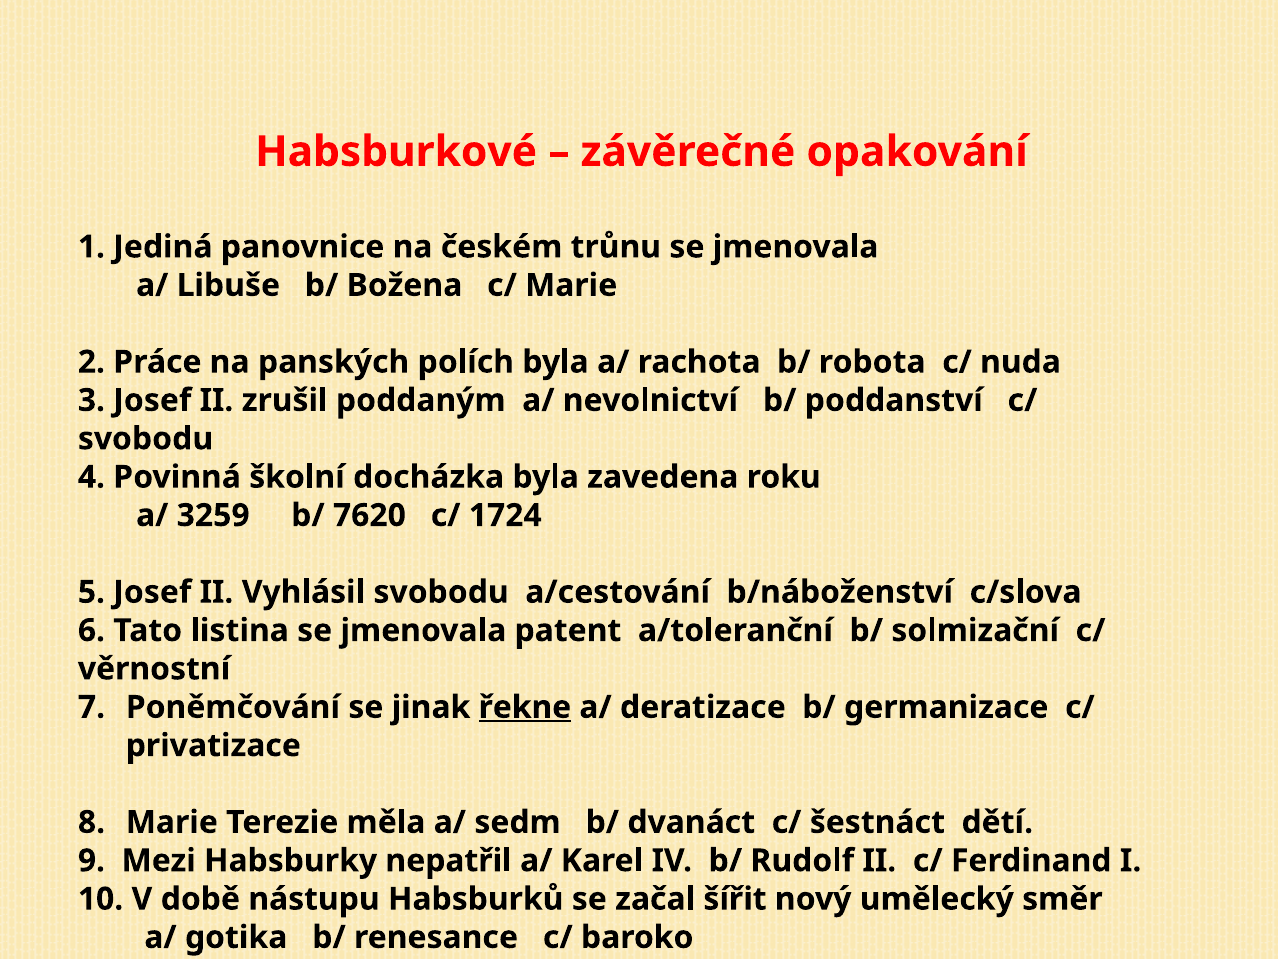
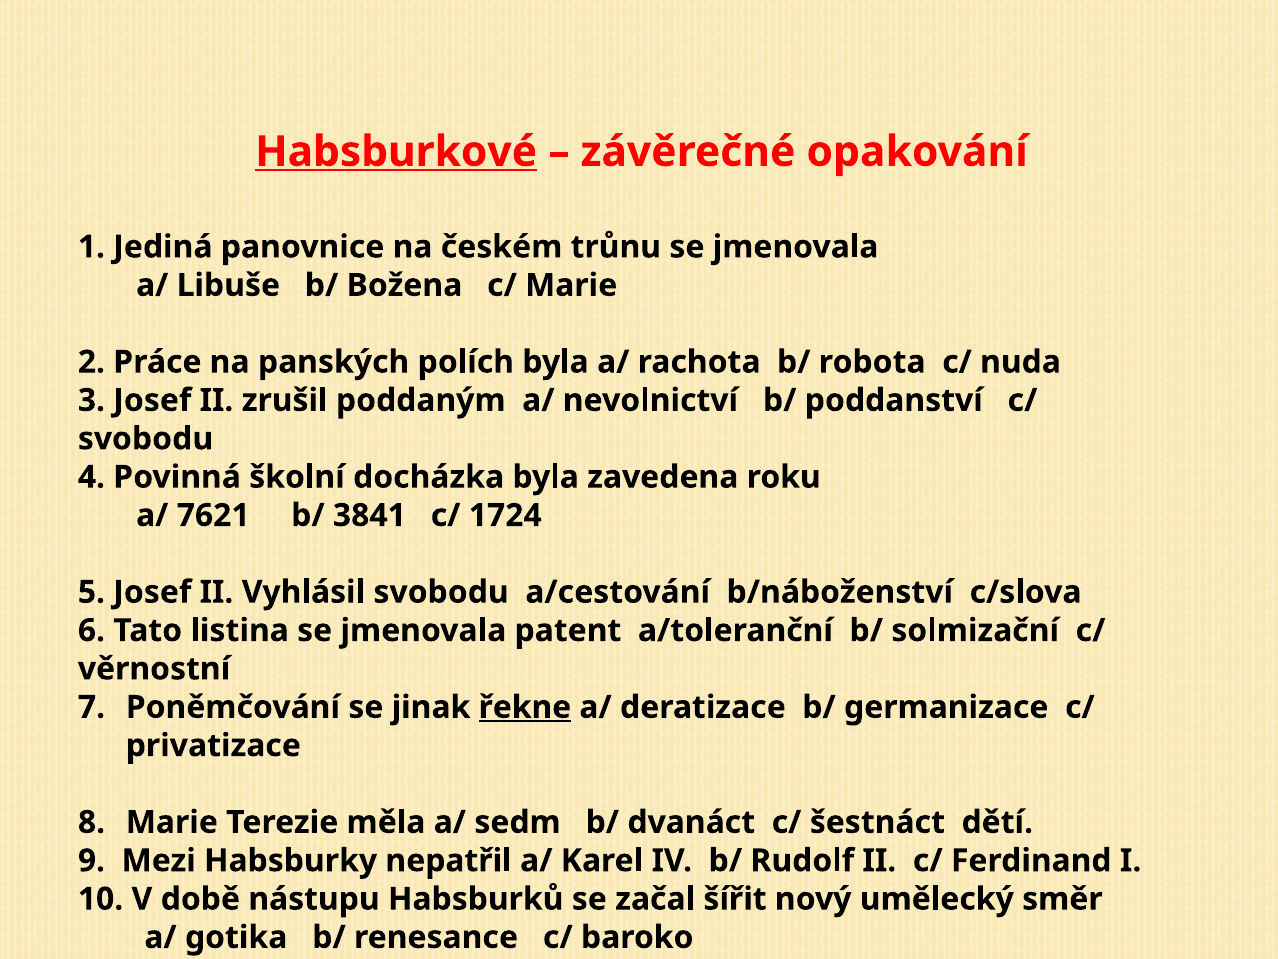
Habsburkové underline: none -> present
3259: 3259 -> 7621
7620: 7620 -> 3841
